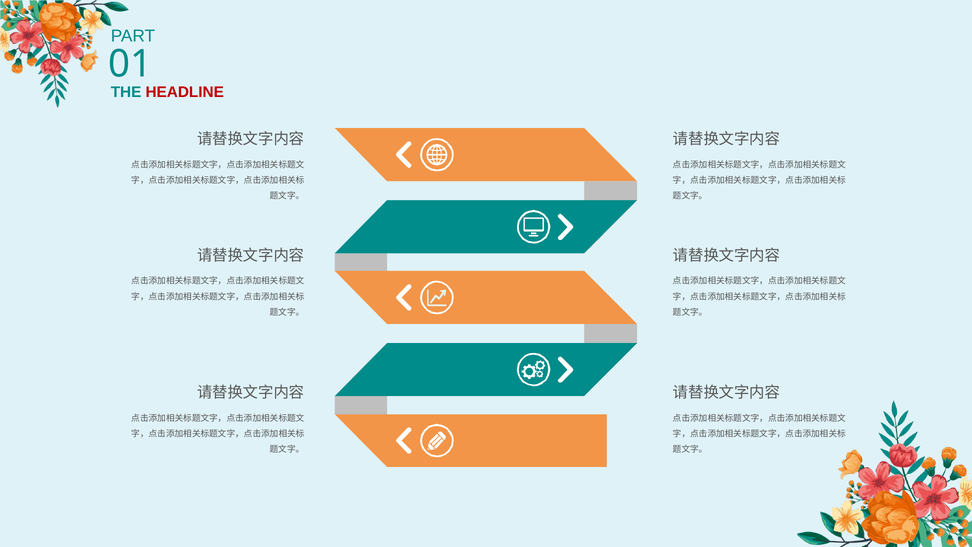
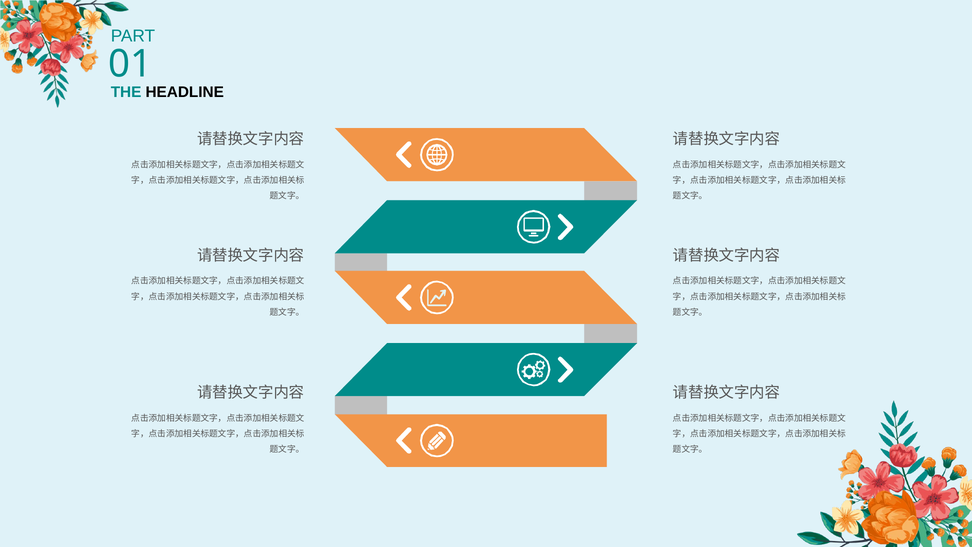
HEADLINE colour: red -> black
